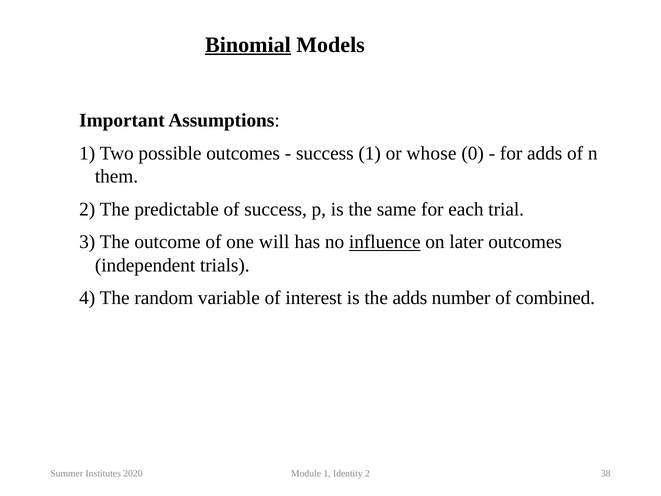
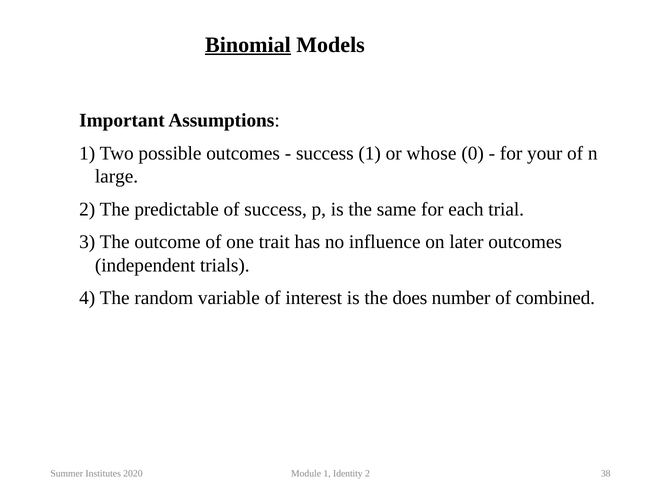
for adds: adds -> your
them: them -> large
will: will -> trait
influence underline: present -> none
the adds: adds -> does
